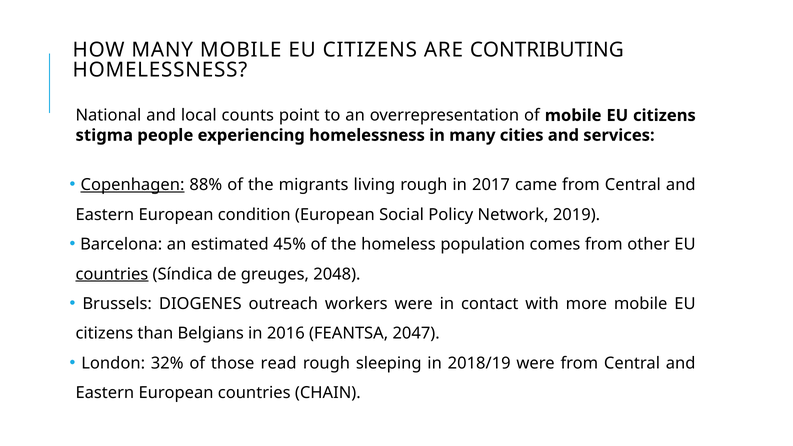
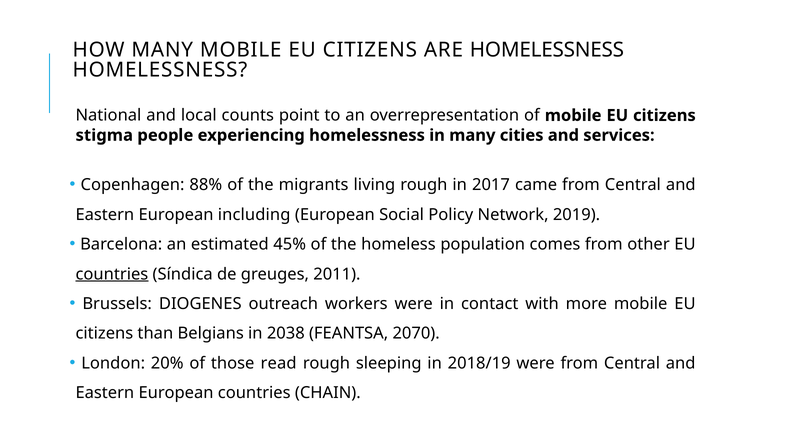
ARE CONTRIBUTING: CONTRIBUTING -> HOMELESSNESS
Copenhagen underline: present -> none
condition: condition -> including
2048: 2048 -> 2011
2016: 2016 -> 2038
2047: 2047 -> 2070
32%: 32% -> 20%
